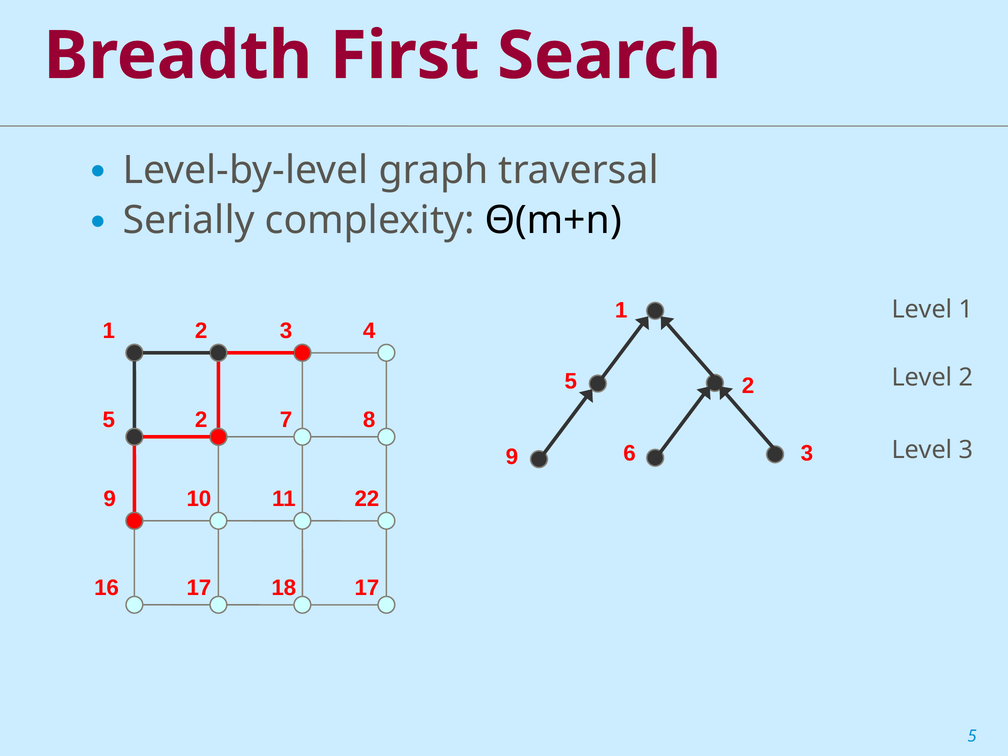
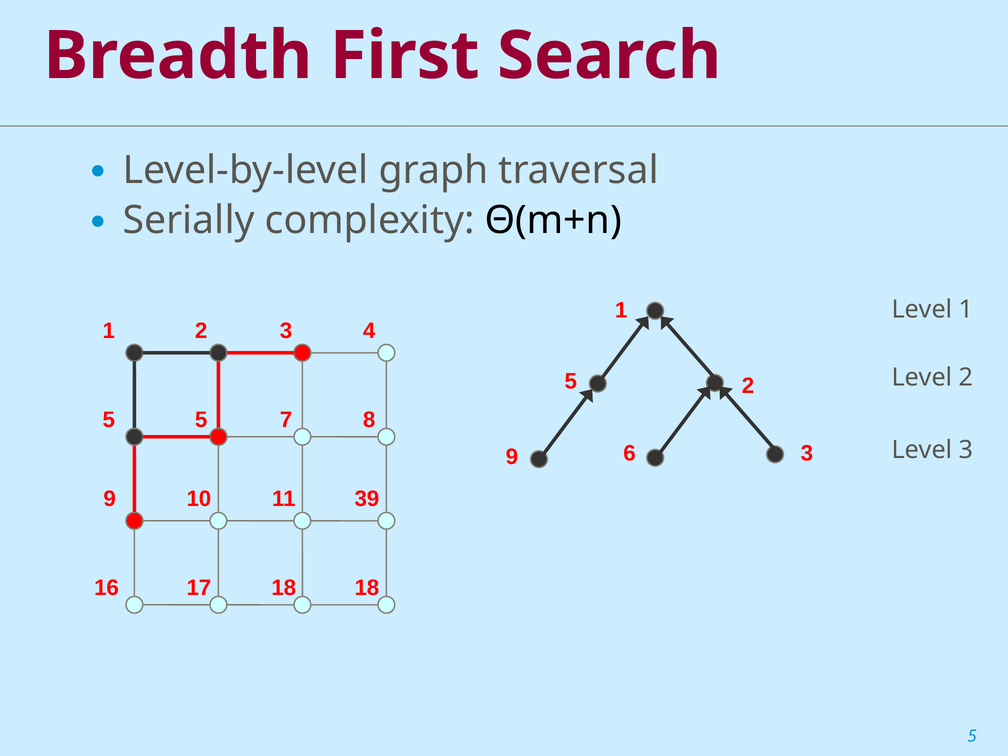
5 2: 2 -> 5
22: 22 -> 39
18 17: 17 -> 18
